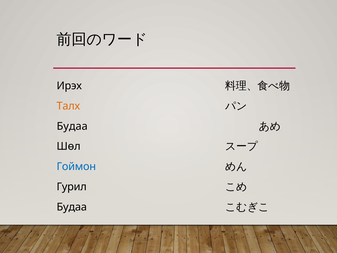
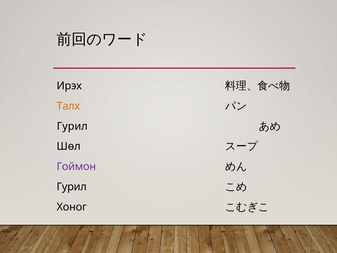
Будаа at (72, 126): Будаа -> Гурил
Гоймон colour: blue -> purple
Будаа at (72, 207): Будаа -> Хоног
